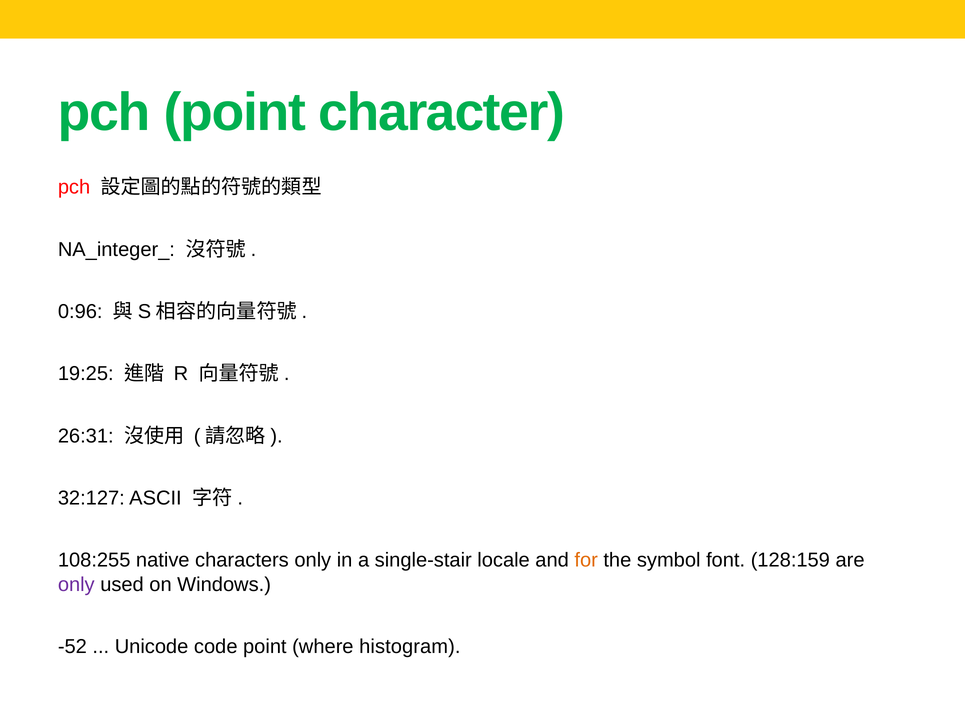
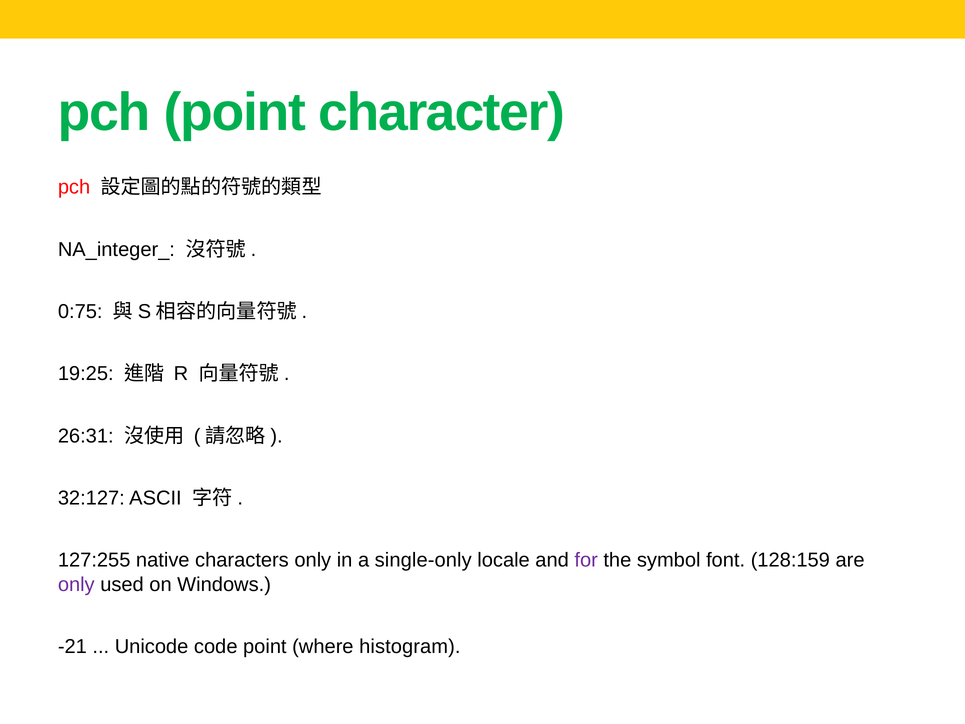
0:96: 0:96 -> 0:75
108:255: 108:255 -> 127:255
single-stair: single-stair -> single-only
for colour: orange -> purple
-52: -52 -> -21
